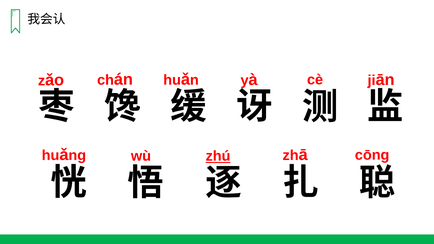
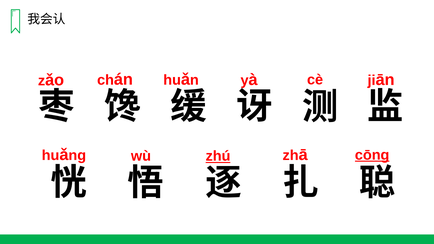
cōng underline: none -> present
